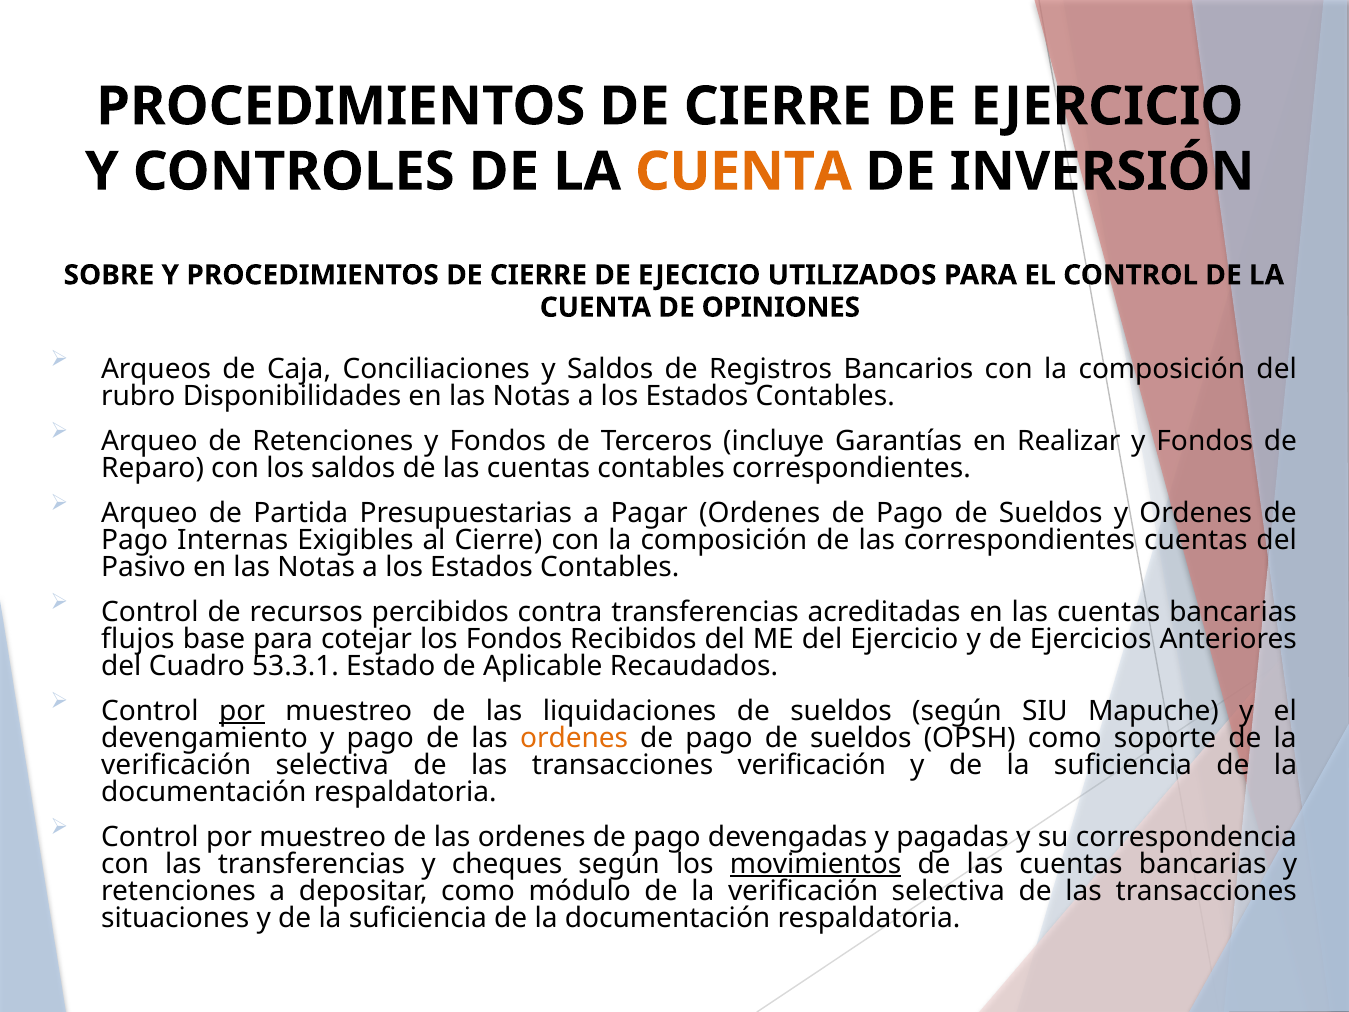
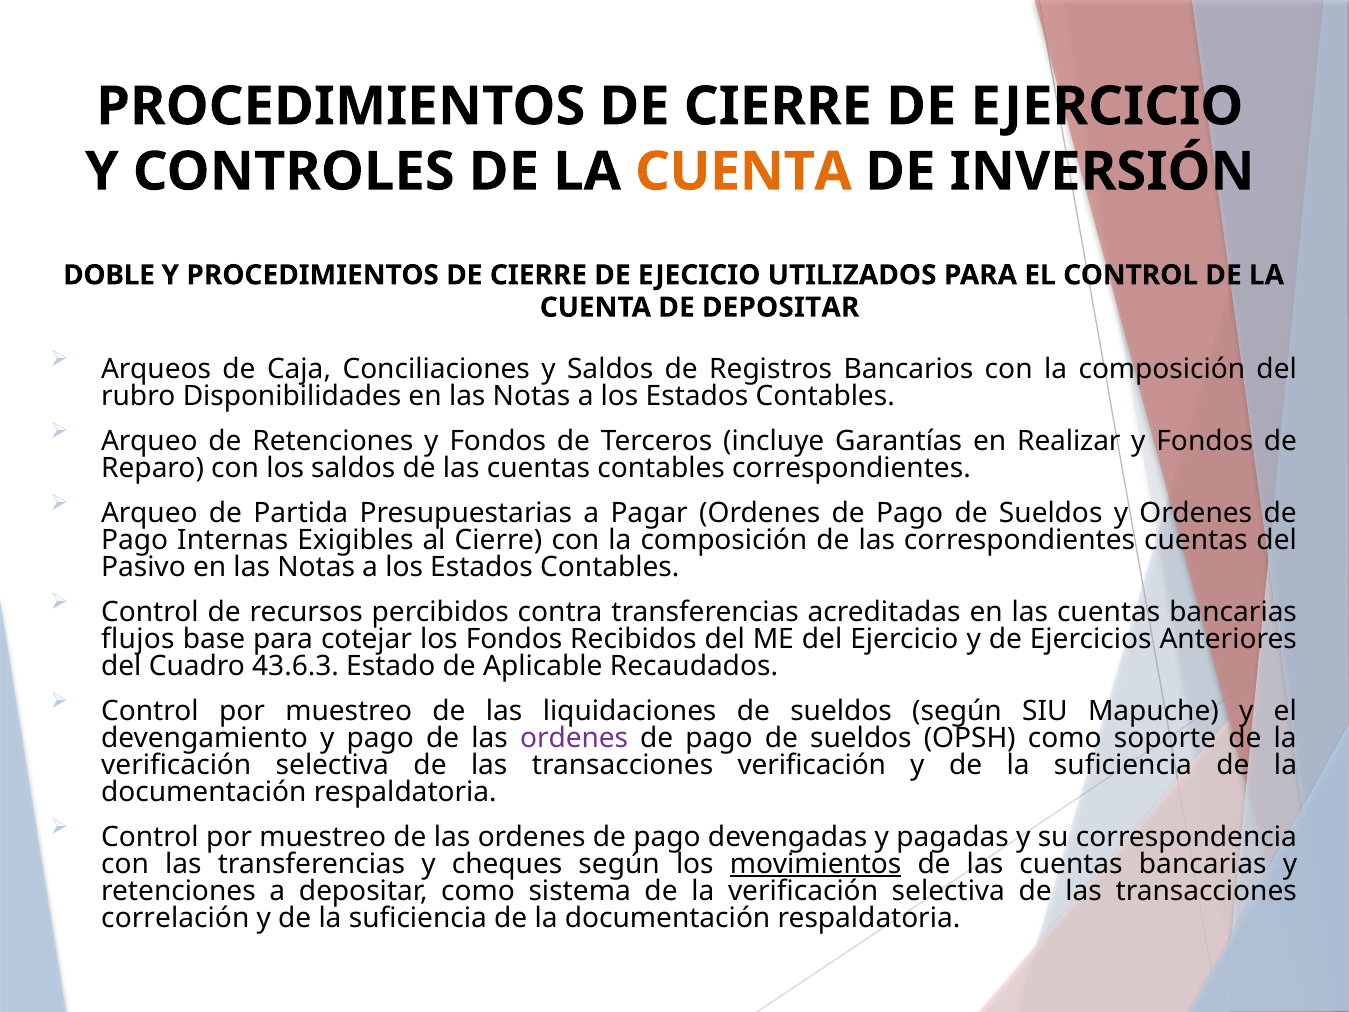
SOBRE: SOBRE -> DOBLE
DE OPINIONES: OPINIONES -> DEPOSITAR
53.3.1: 53.3.1 -> 43.6.3
por at (242, 711) underline: present -> none
ordenes at (574, 738) colour: orange -> purple
módulo: módulo -> sistema
situaciones: situaciones -> correlación
